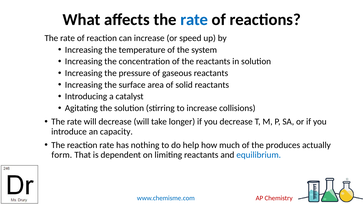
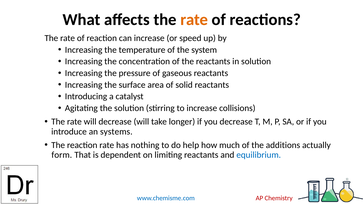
rate at (194, 20) colour: blue -> orange
capacity: capacity -> systems
produces: produces -> additions
